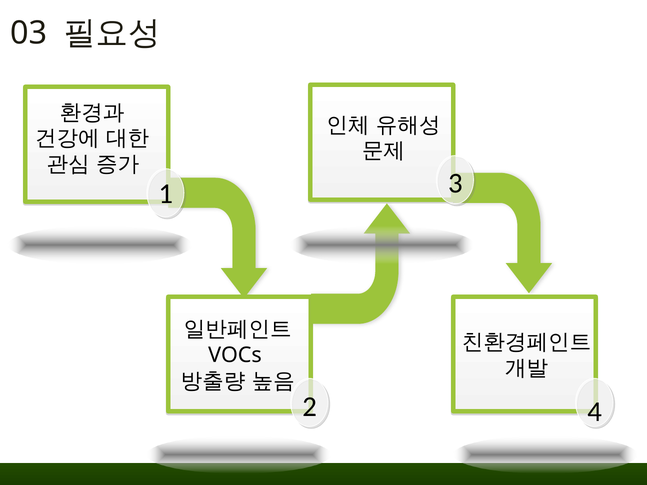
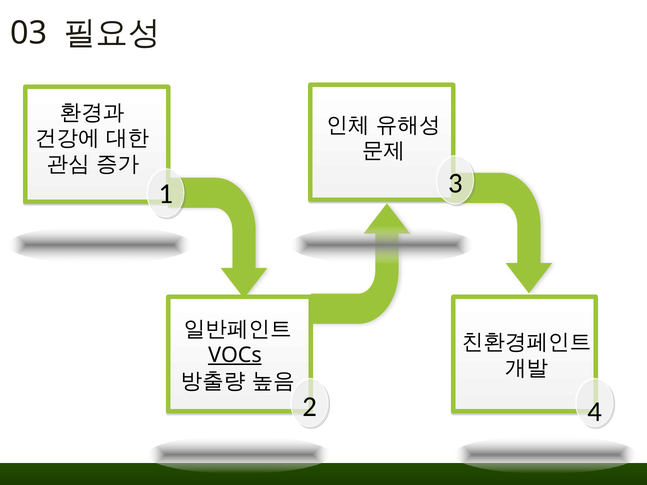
VOCs underline: none -> present
